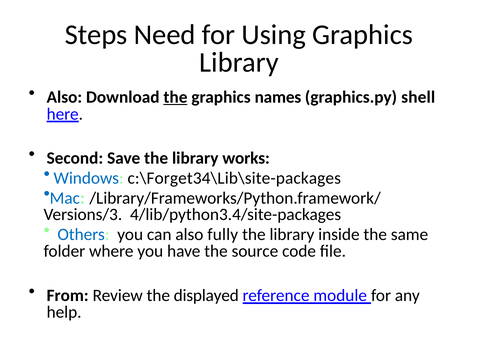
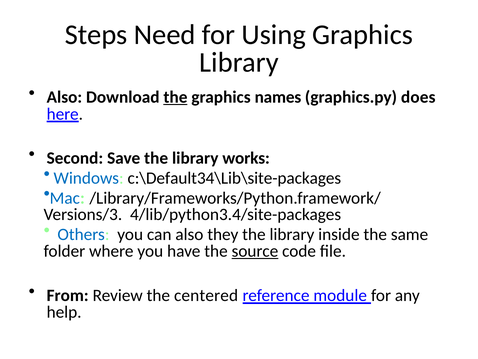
shell: shell -> does
c:\Forget34\Lib\site-packages: c:\Forget34\Lib\site-packages -> c:\Default34\Lib\site-packages
fully: fully -> they
source underline: none -> present
displayed: displayed -> centered
